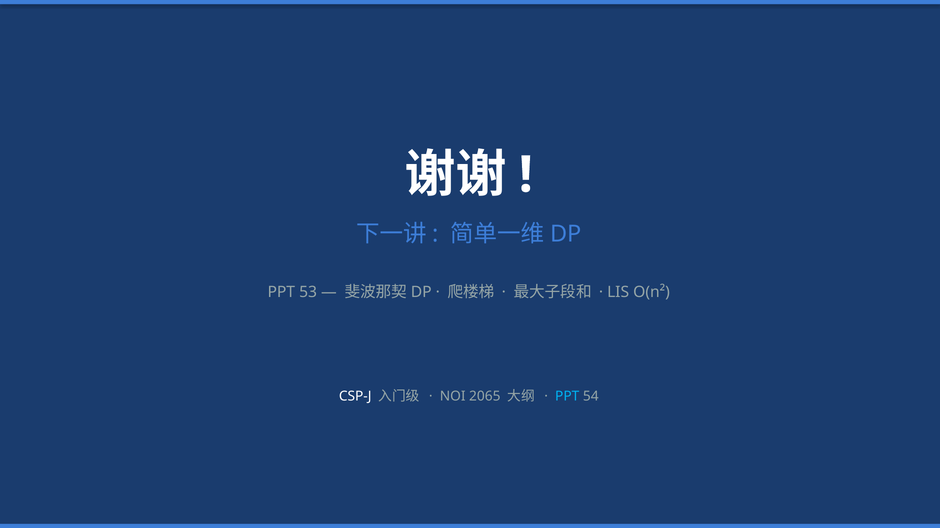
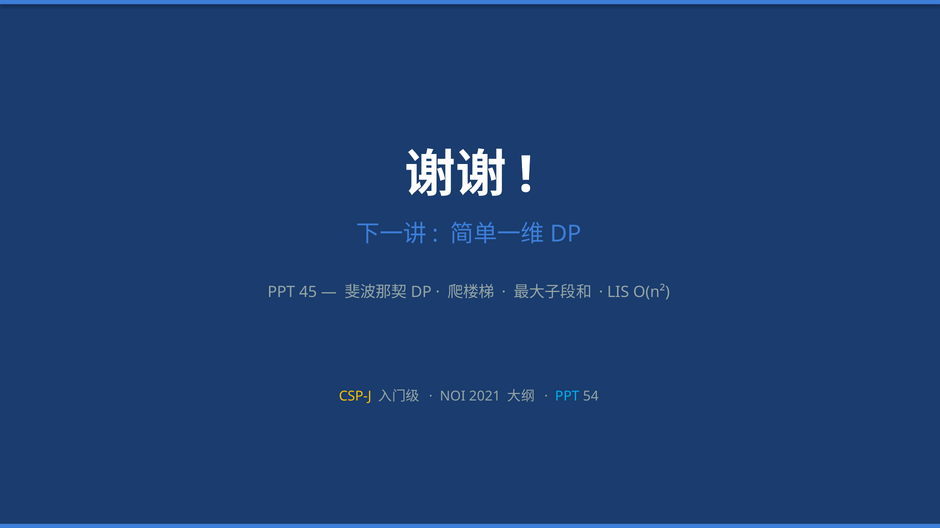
53: 53 -> 45
CSP-J colour: white -> yellow
2065: 2065 -> 2021
